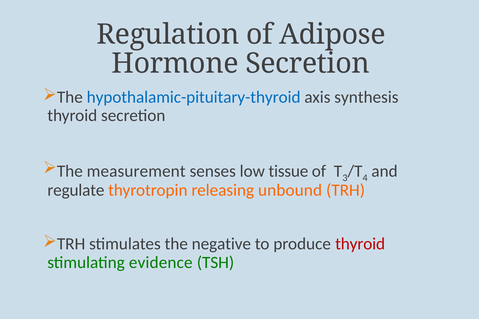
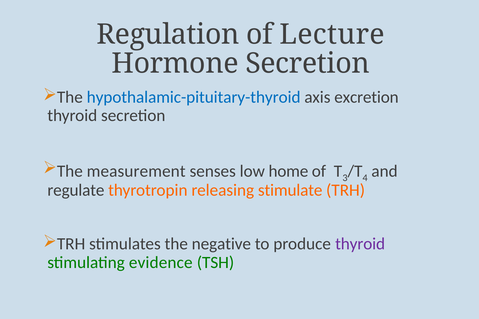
Adipose: Adipose -> Lecture
synthesis: synthesis -> excretion
tissue: tissue -> home
unbound: unbound -> stimulate
thyroid at (360, 244) colour: red -> purple
